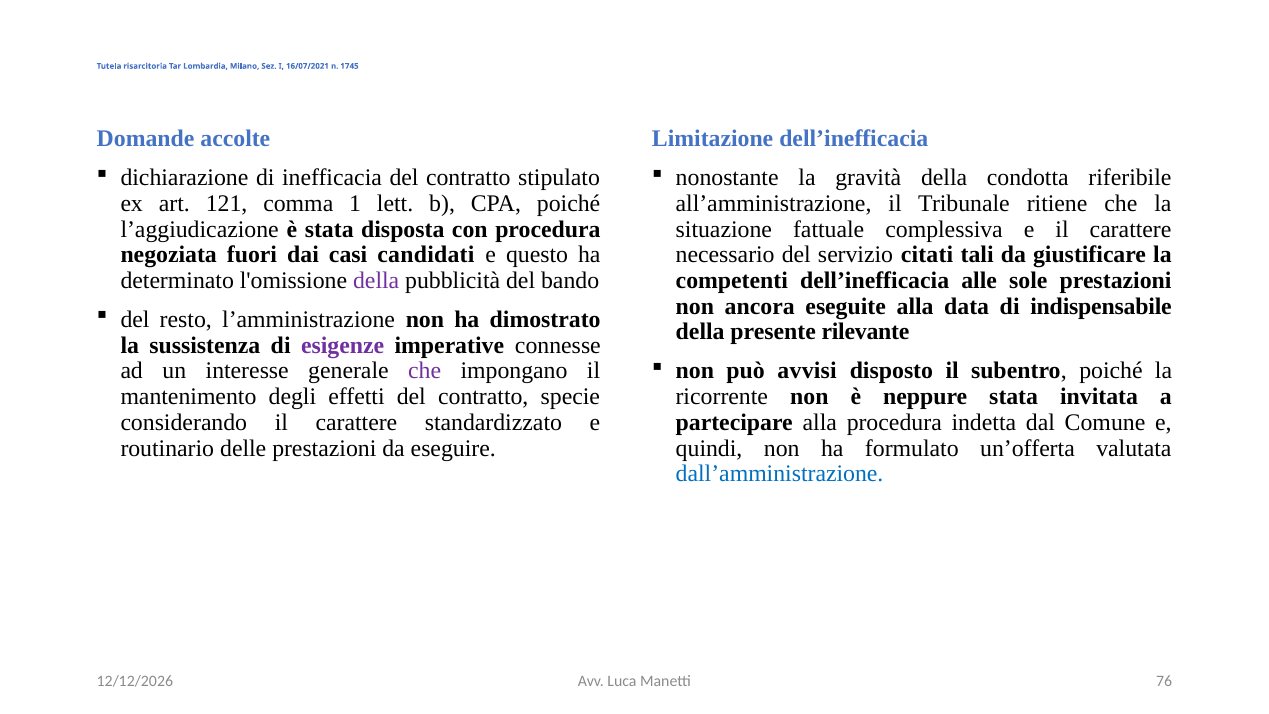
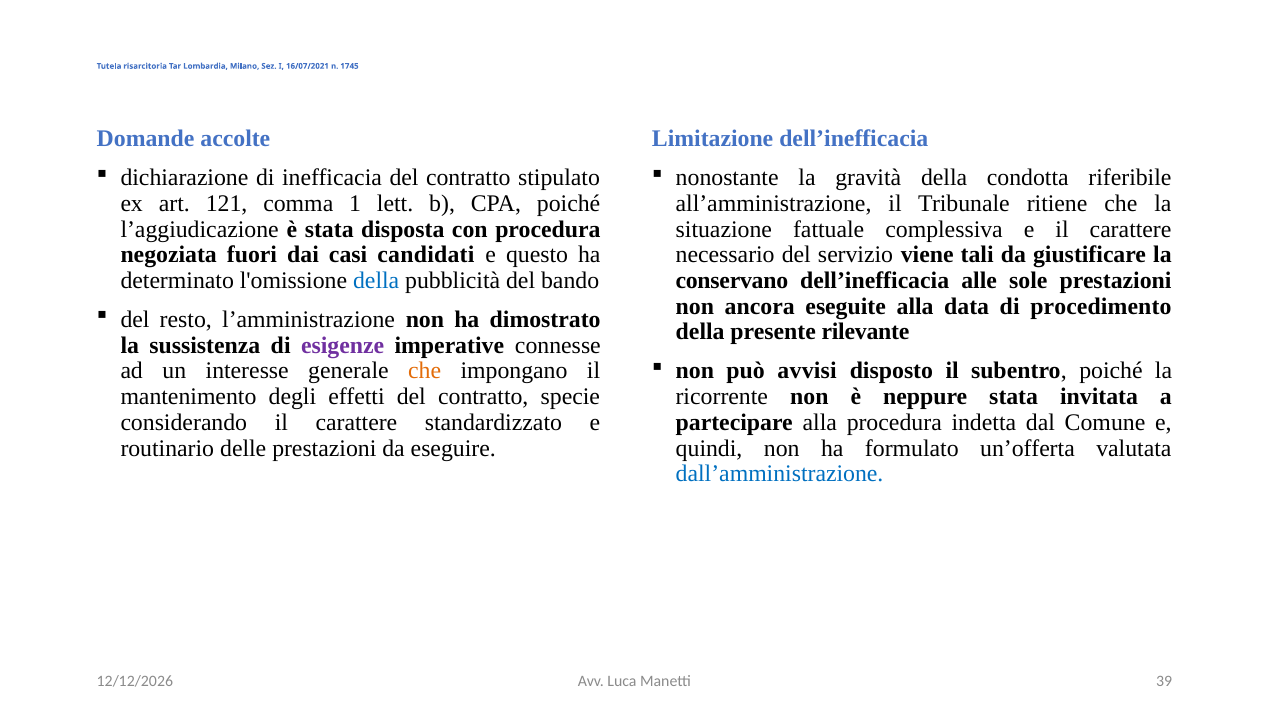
citati: citati -> viene
della at (376, 281) colour: purple -> blue
competenti: competenti -> conservano
indispensabile: indispensabile -> procedimento
che at (425, 371) colour: purple -> orange
76: 76 -> 39
